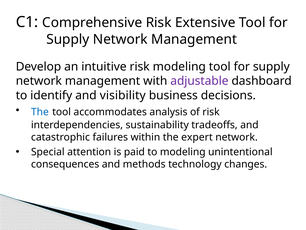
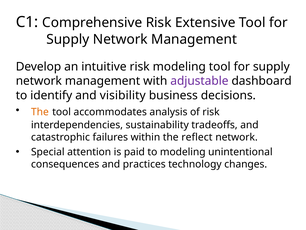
The at (40, 112) colour: blue -> orange
expert: expert -> reflect
methods: methods -> practices
